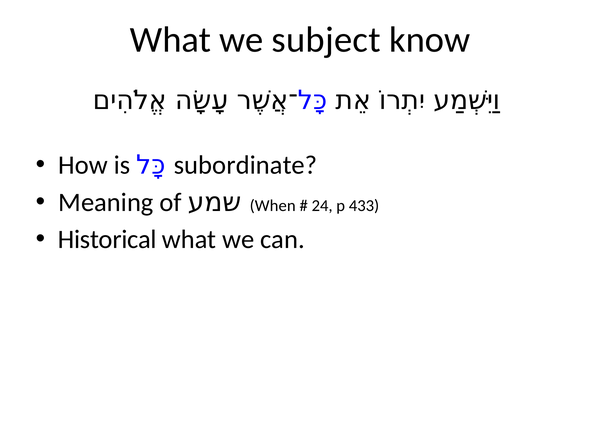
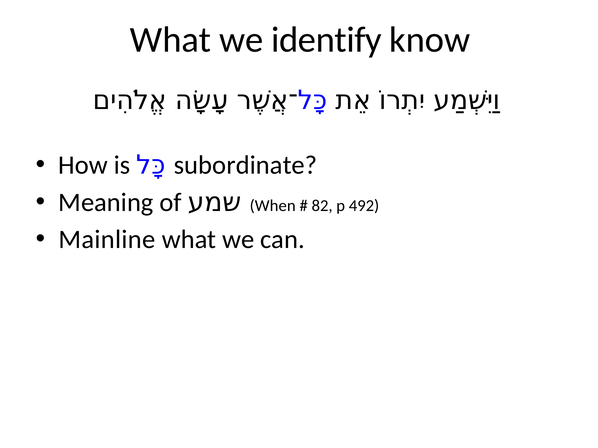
subject: subject -> identify
24: 24 -> 82
433: 433 -> 492
Historical: Historical -> Mainline
